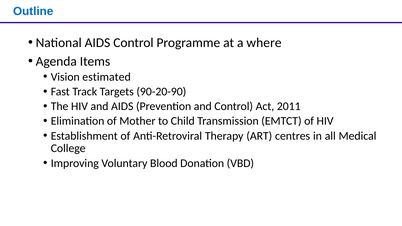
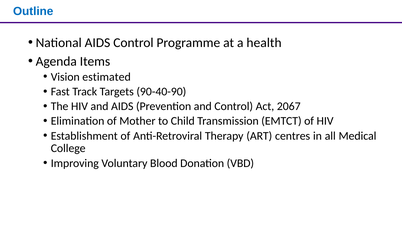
where: where -> health
90-20-90: 90-20-90 -> 90-40-90
2011: 2011 -> 2067
